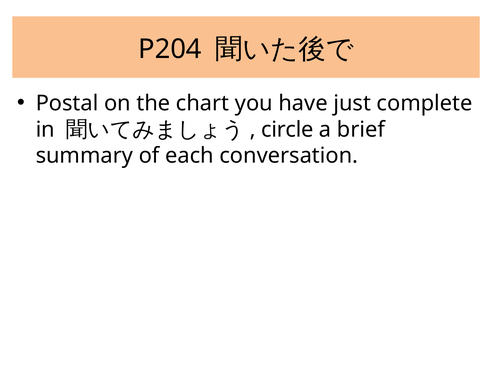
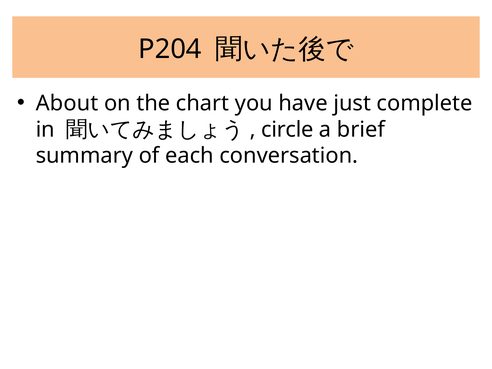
Postal: Postal -> About
